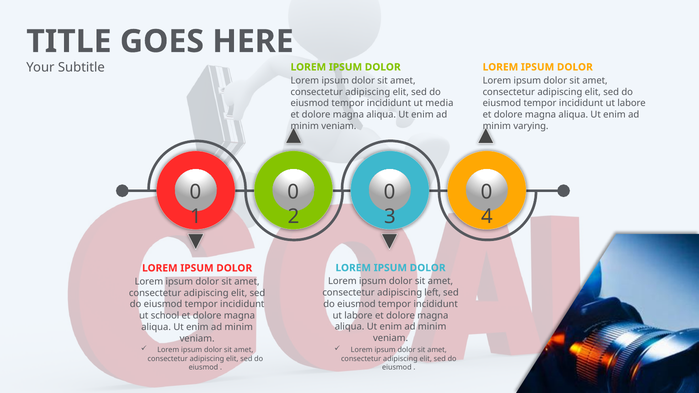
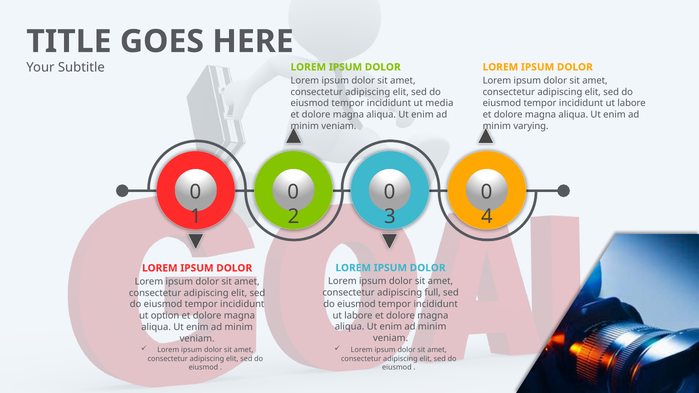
left: left -> full
school: school -> option
